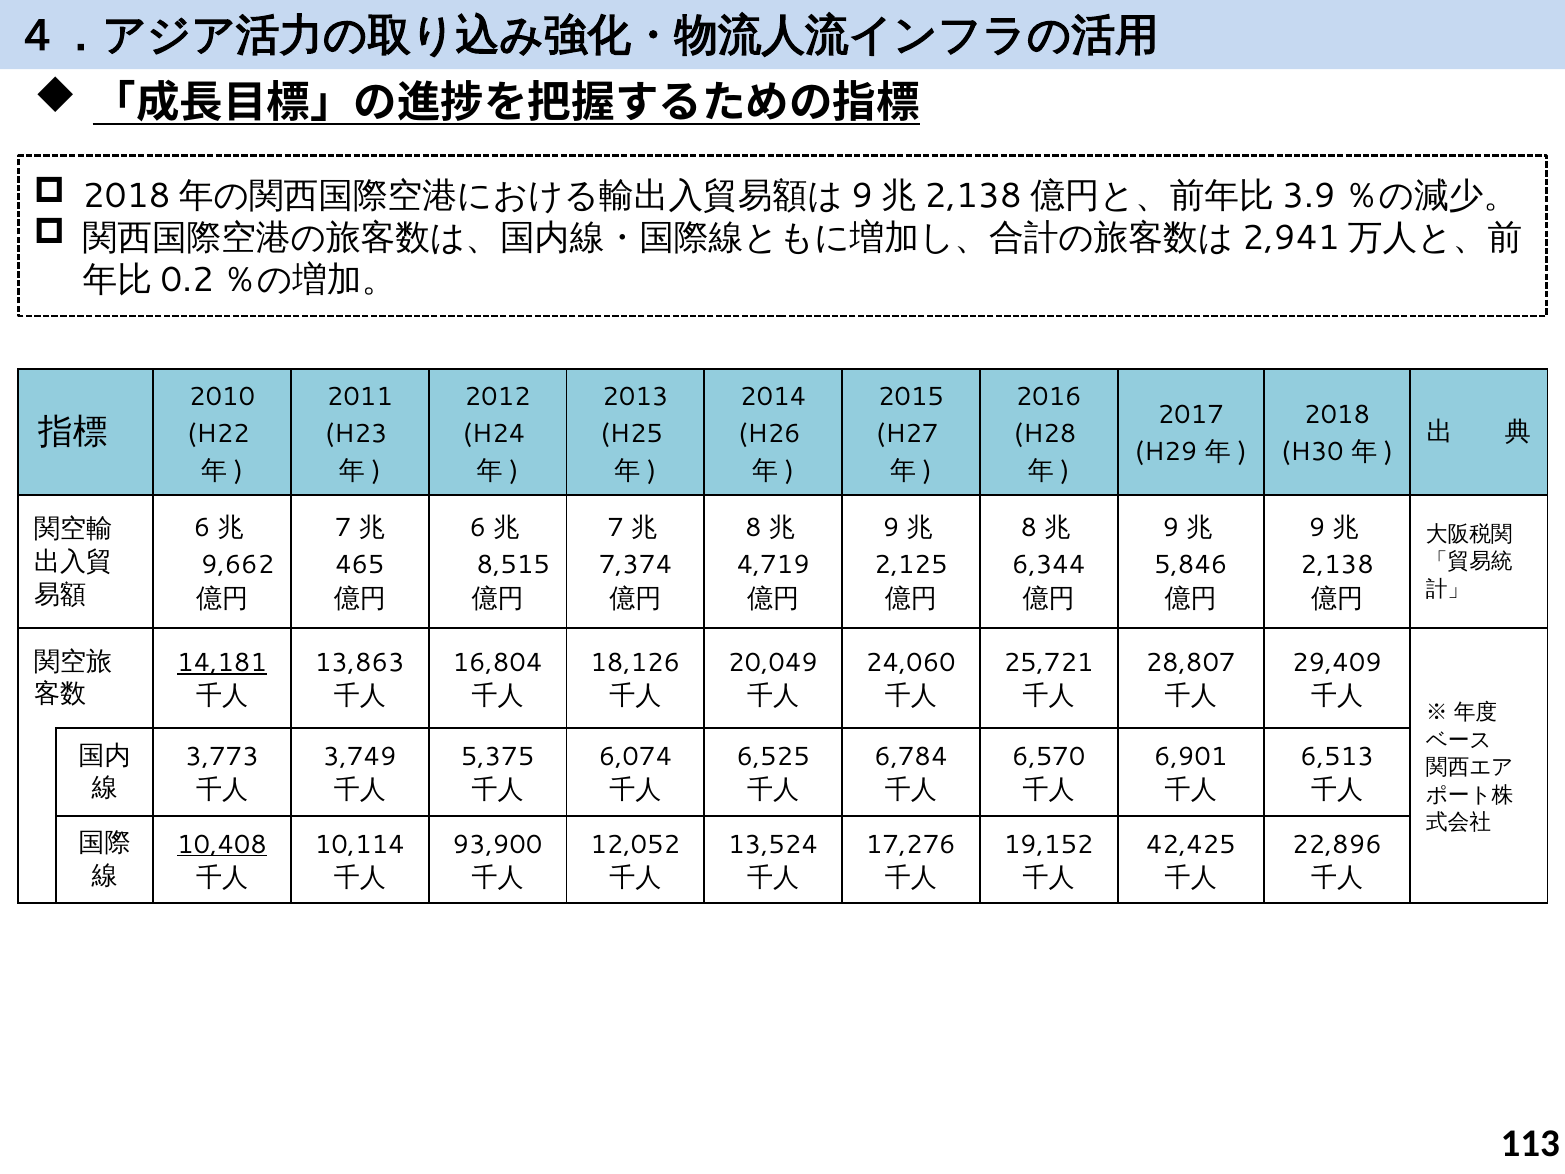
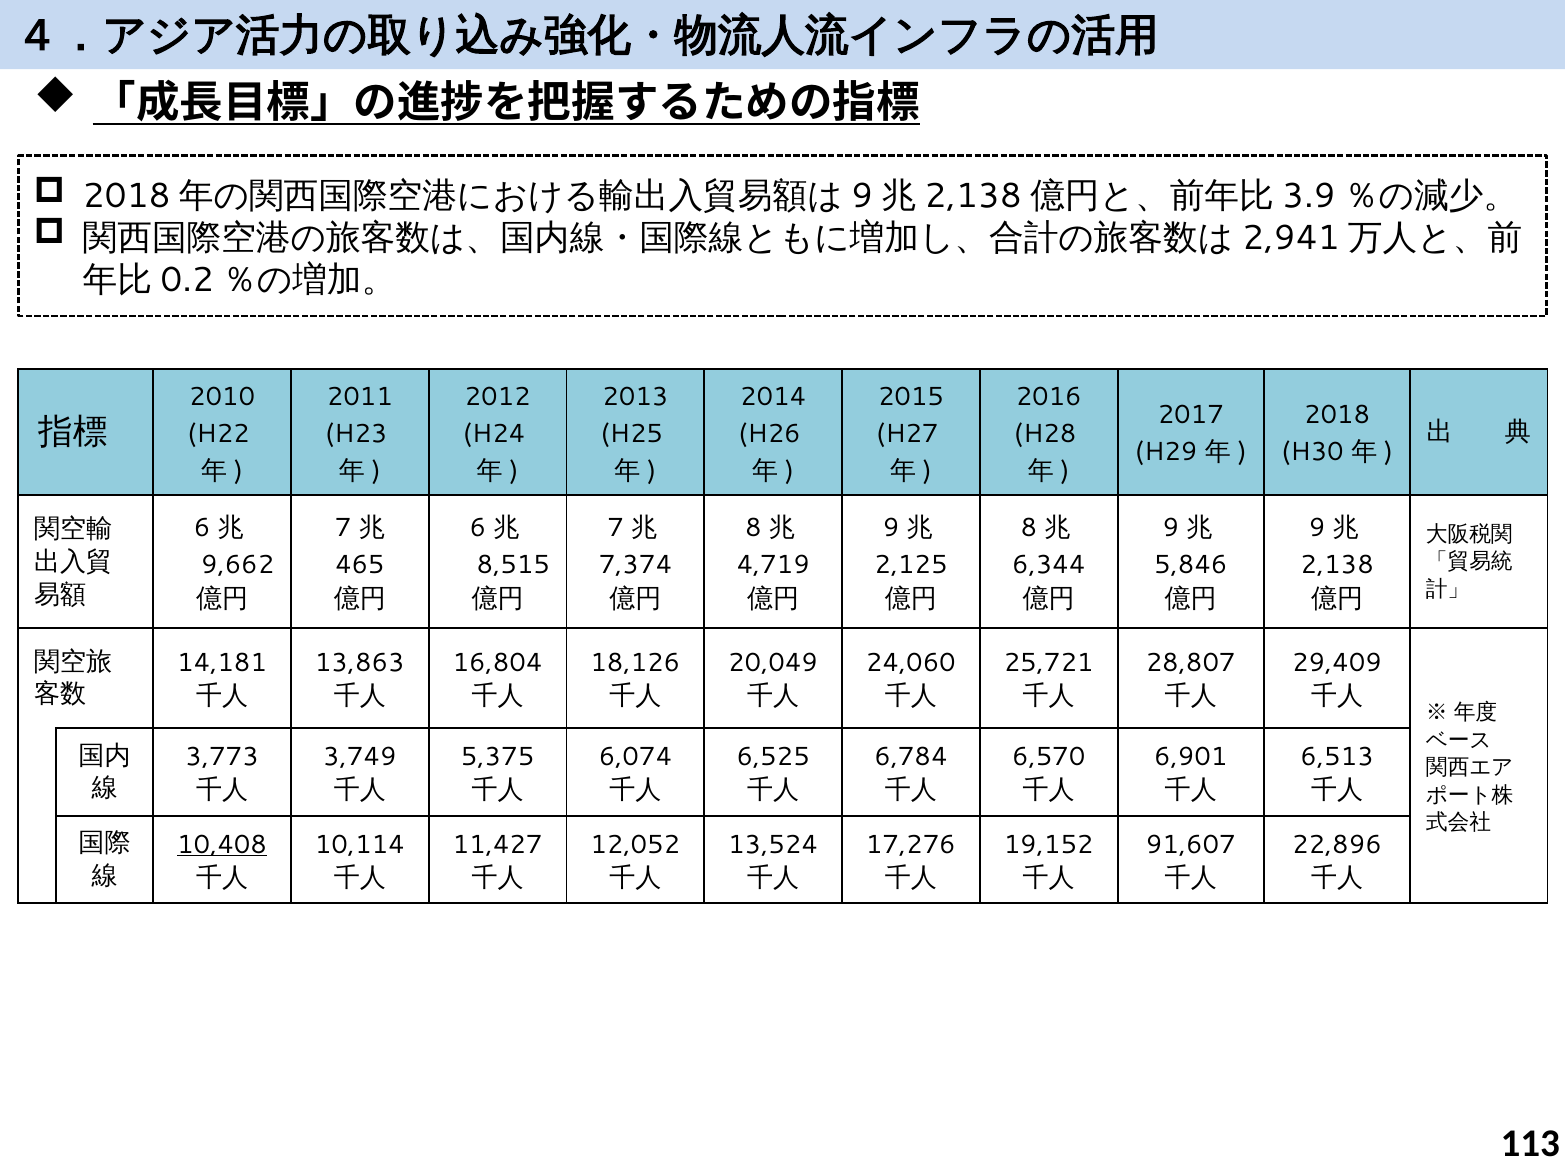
14,181 underline: present -> none
93,900: 93,900 -> 11,427
42,425: 42,425 -> 91,607
